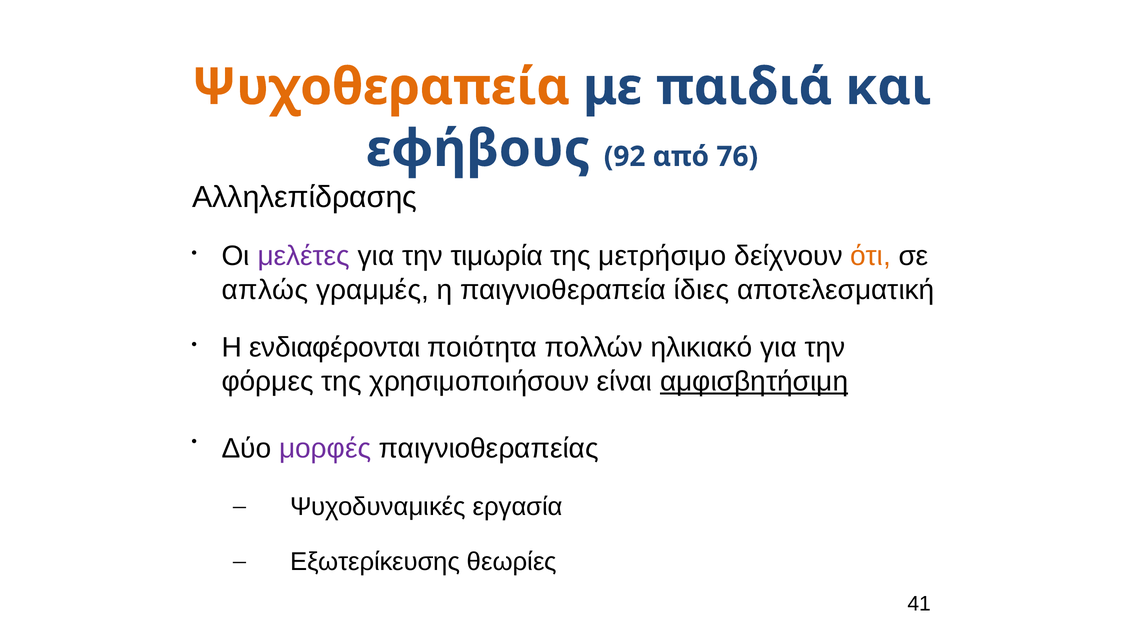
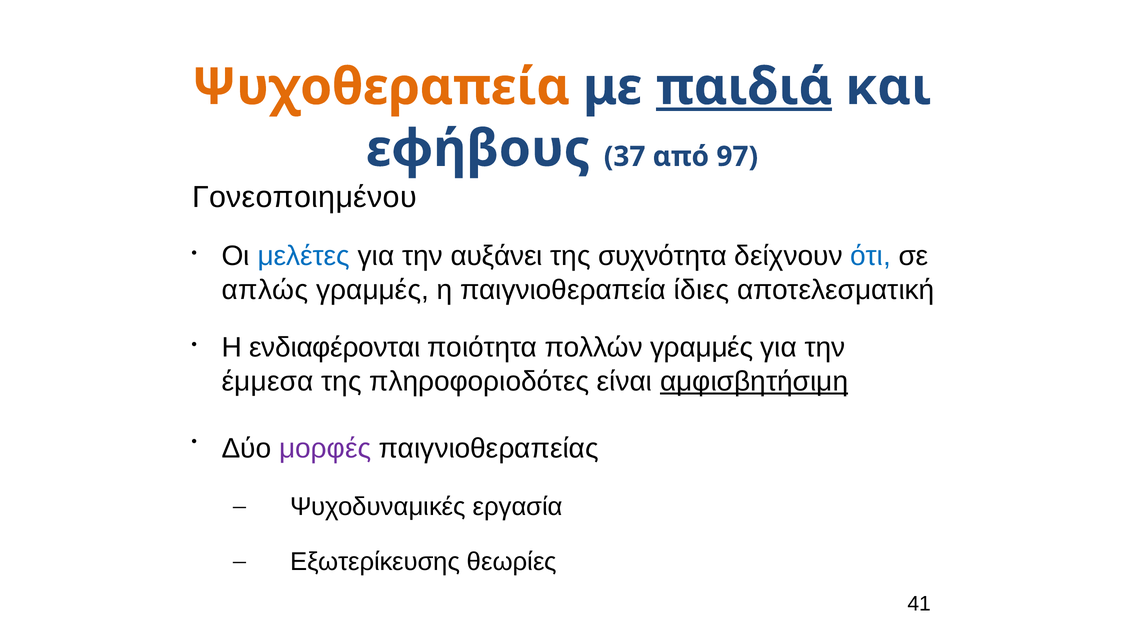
παιδιά underline: none -> present
92: 92 -> 37
76: 76 -> 97
Αλληλεπίδρασης: Αλληλεπίδρασης -> Γονεοποιημένου
μελέτες colour: purple -> blue
τιμωρία: τιμωρία -> αυξάνει
μετρήσιμο: μετρήσιμο -> συχνότητα
ότι colour: orange -> blue
πολλών ηλικιακό: ηλικιακό -> γραμμές
φόρμες: φόρμες -> έμμεσα
χρησιμοποιήσουν: χρησιμοποιήσουν -> πληροφοριοδότες
